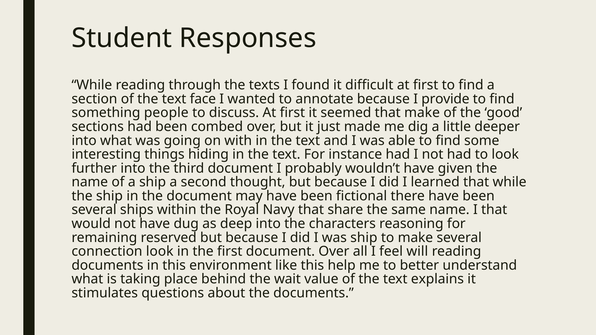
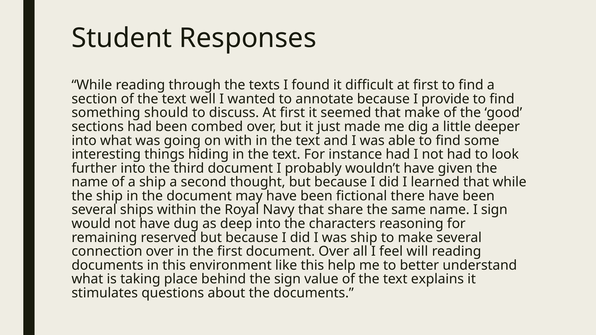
face: face -> well
people: people -> should
I that: that -> sign
connection look: look -> over
the wait: wait -> sign
